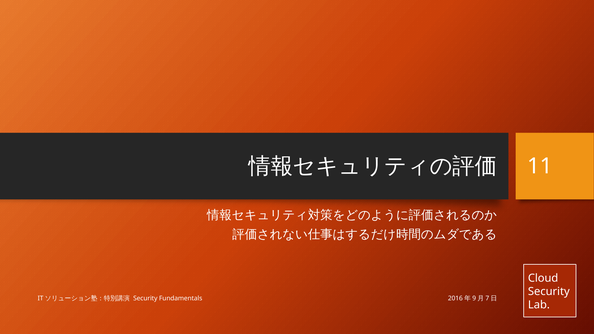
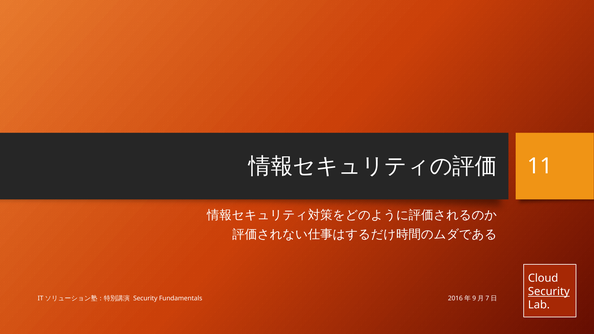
Security at (549, 292) underline: none -> present
